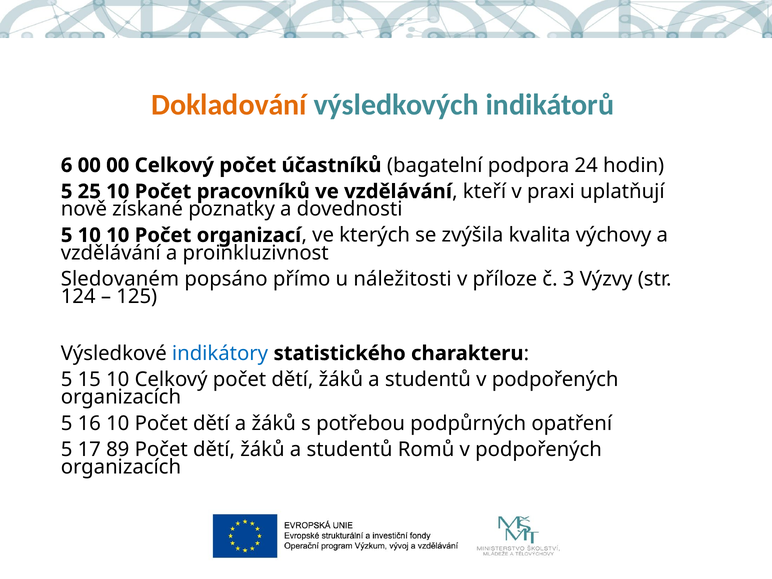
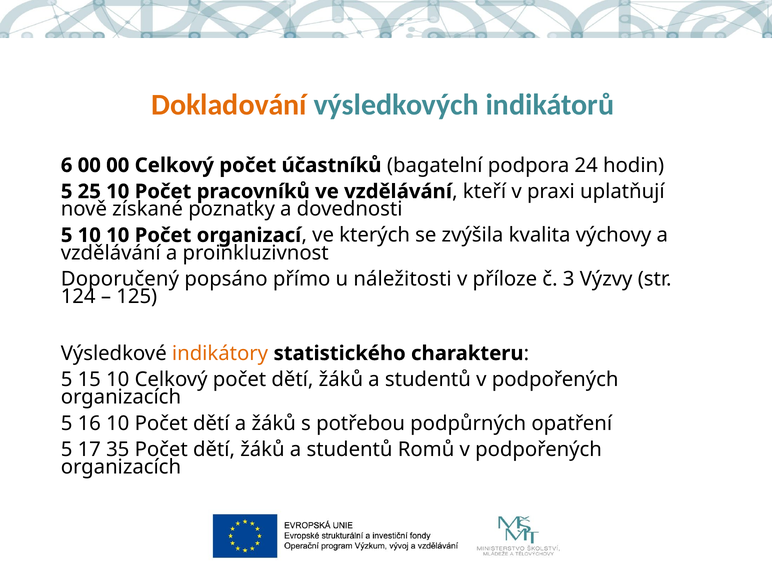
Sledovaném: Sledovaném -> Doporučený
indikátory colour: blue -> orange
89: 89 -> 35
